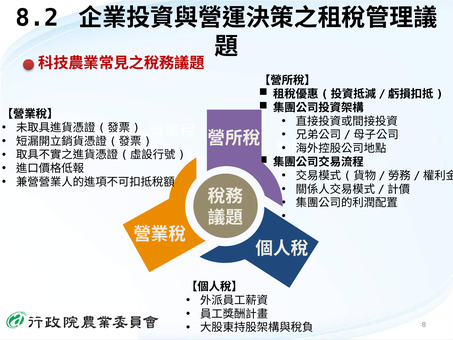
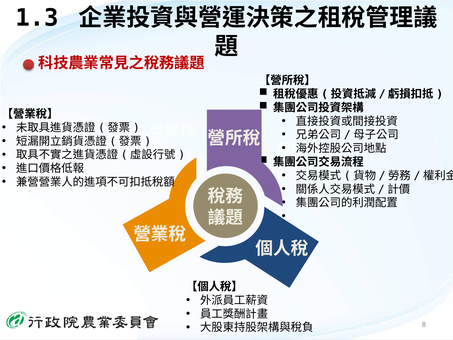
8.2: 8.2 -> 1.3
